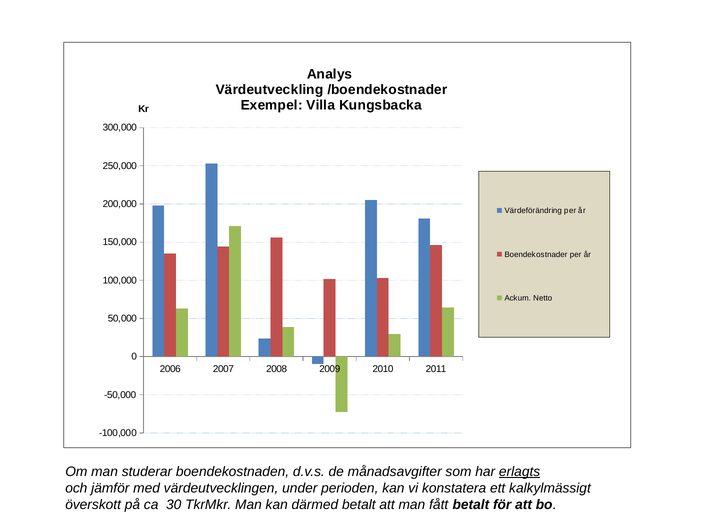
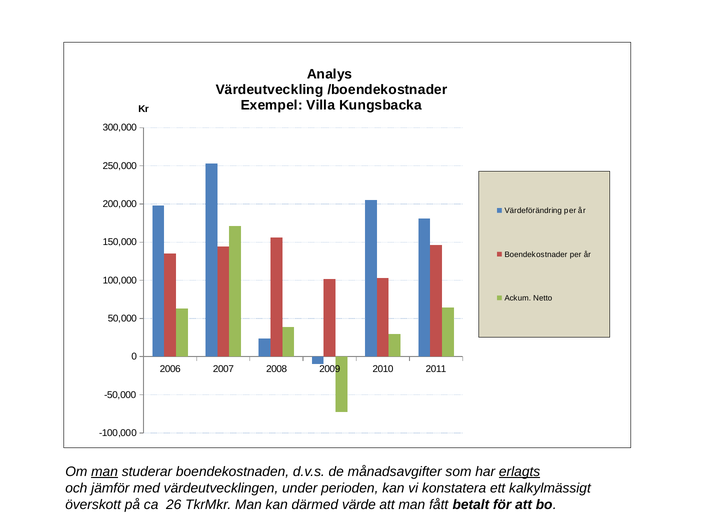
man at (105, 472) underline: none -> present
30: 30 -> 26
därmed betalt: betalt -> värde
